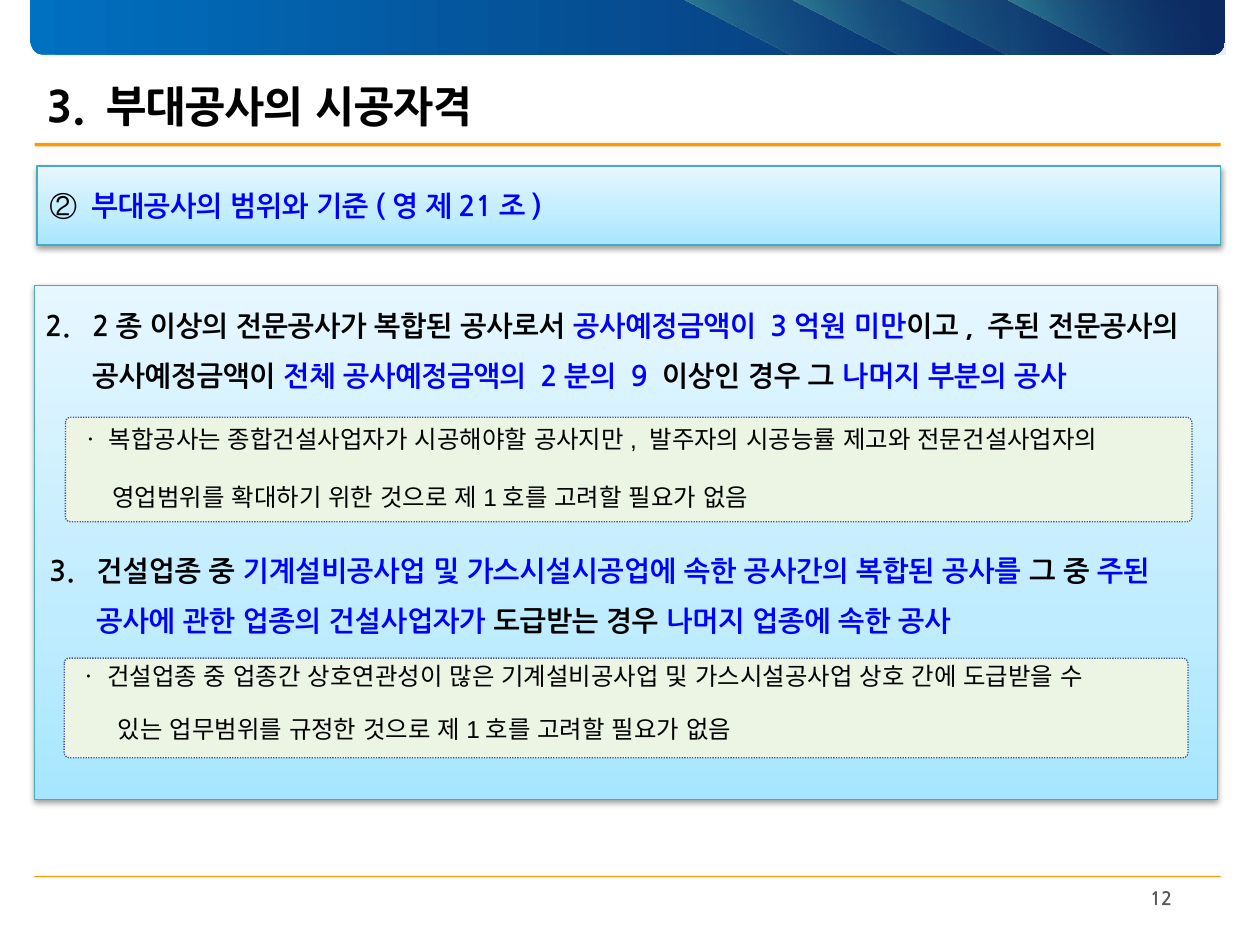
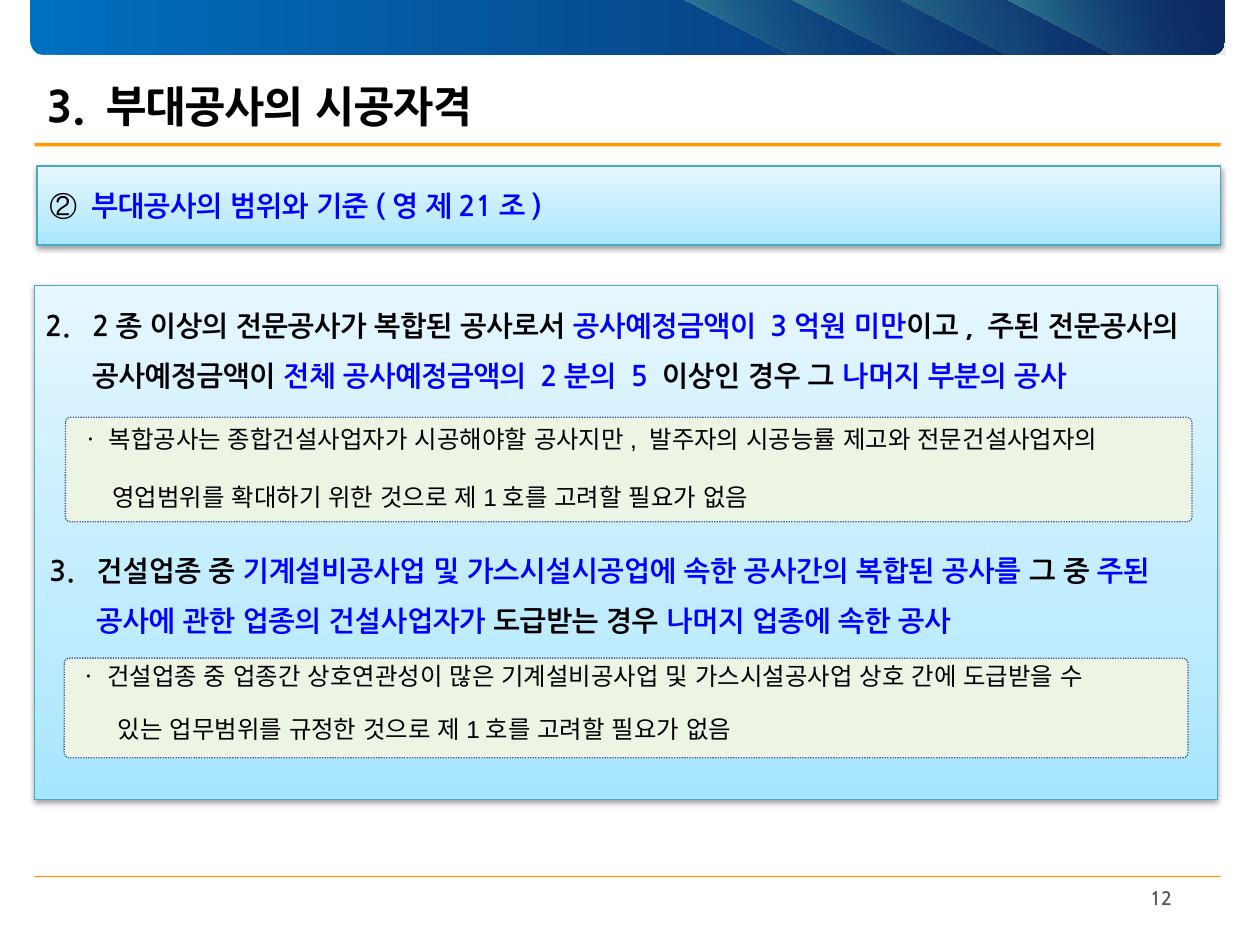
9: 9 -> 5
